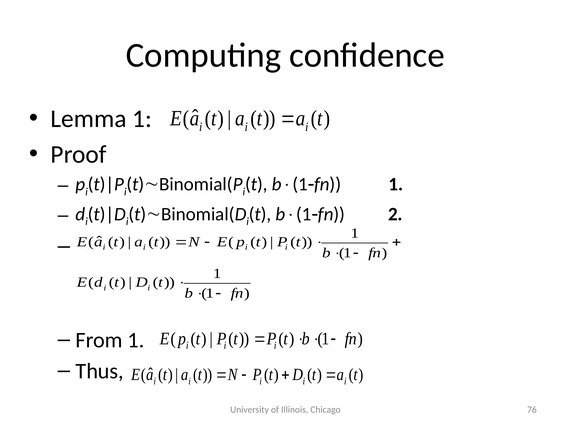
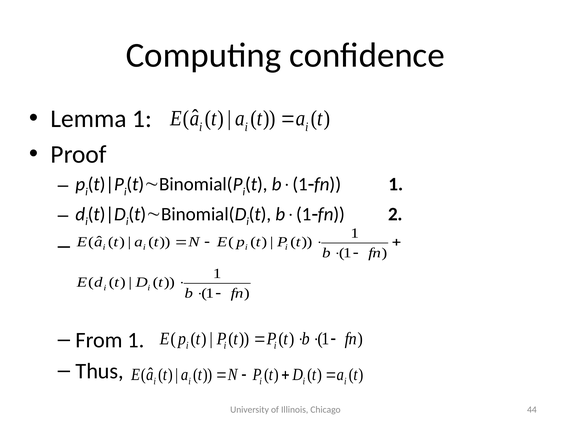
76: 76 -> 44
